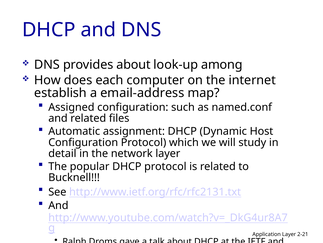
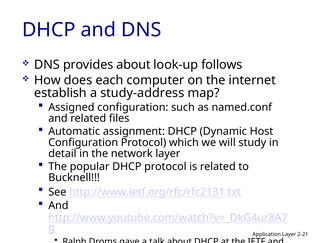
among: among -> follows
email-address: email-address -> study-address
